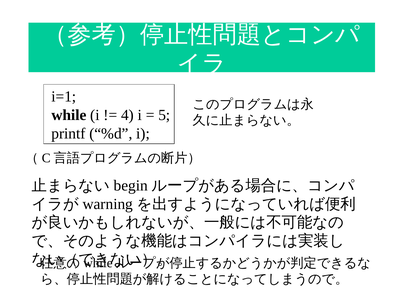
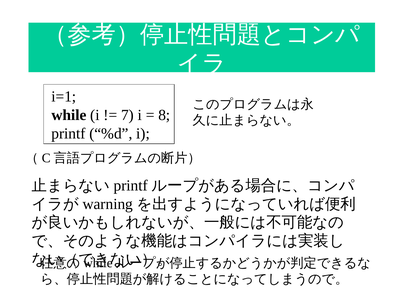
4: 4 -> 7
5: 5 -> 8
begin at (131, 185): begin -> printf
